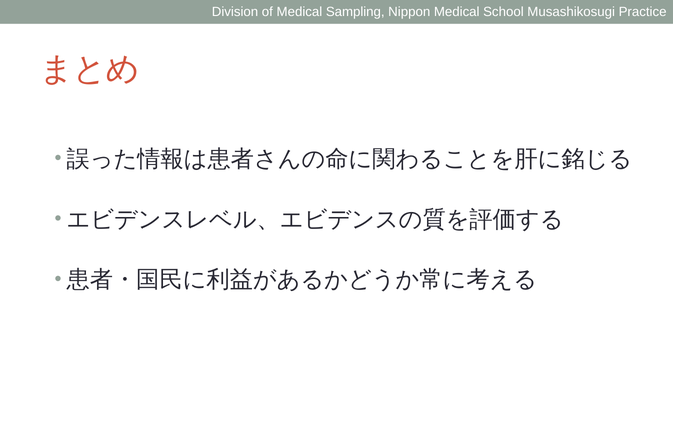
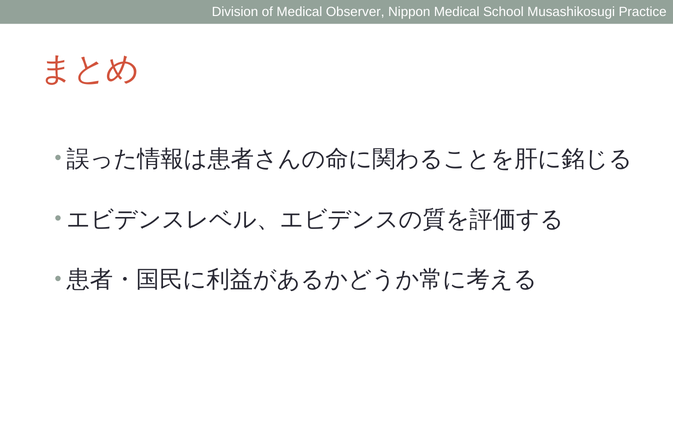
Sampling: Sampling -> Observer
